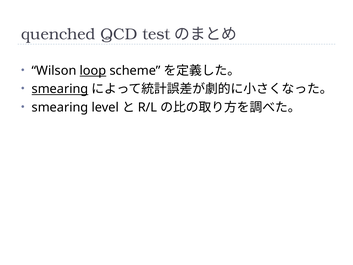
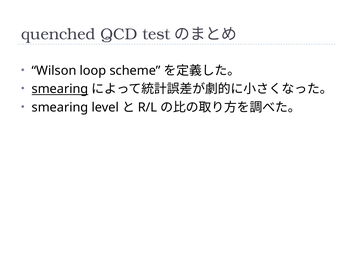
loop underline: present -> none
